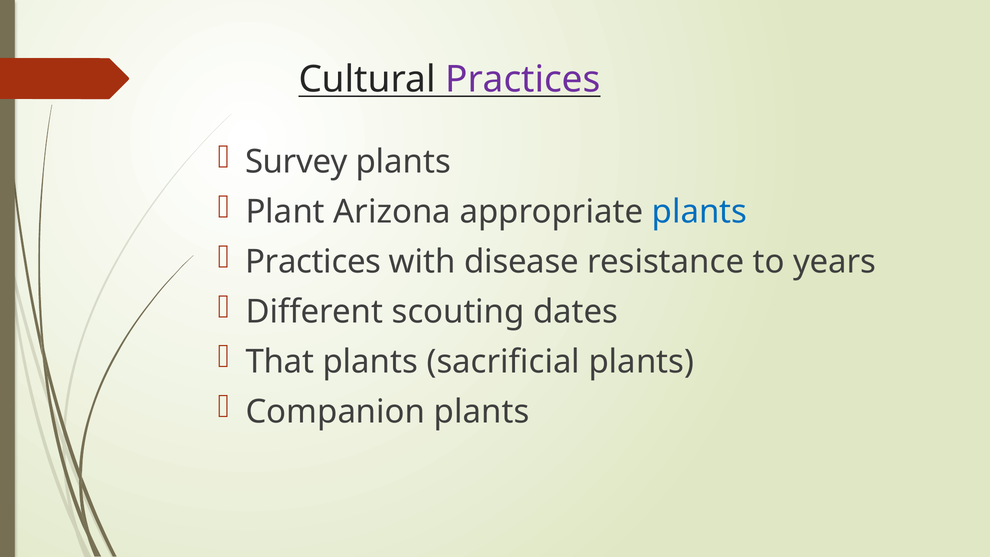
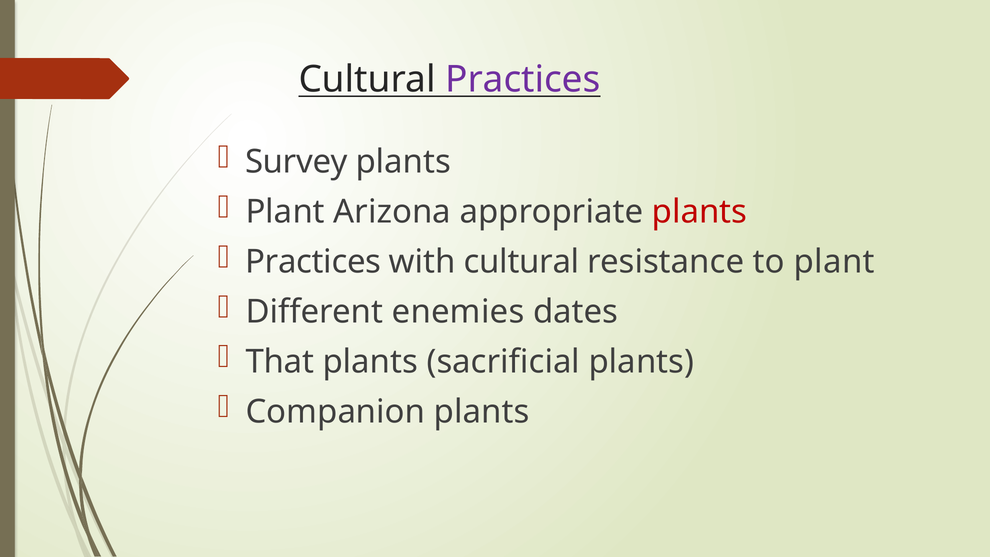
plants at (699, 212) colour: blue -> red
with disease: disease -> cultural
to years: years -> plant
scouting: scouting -> enemies
